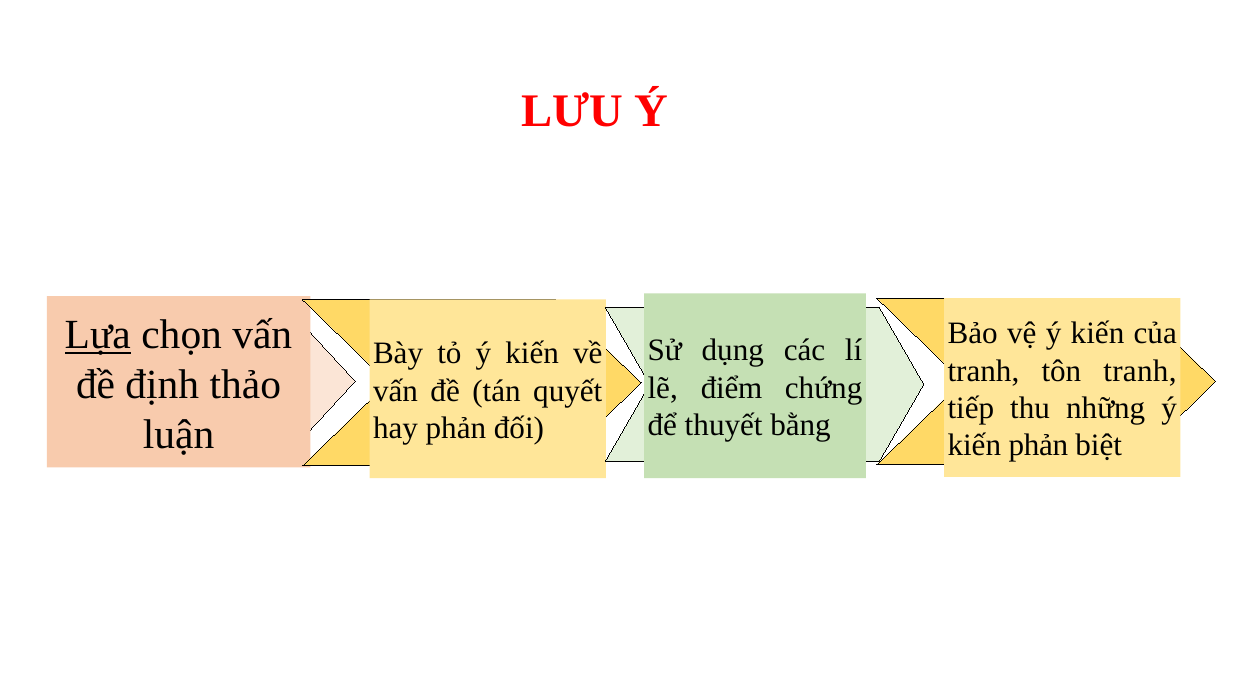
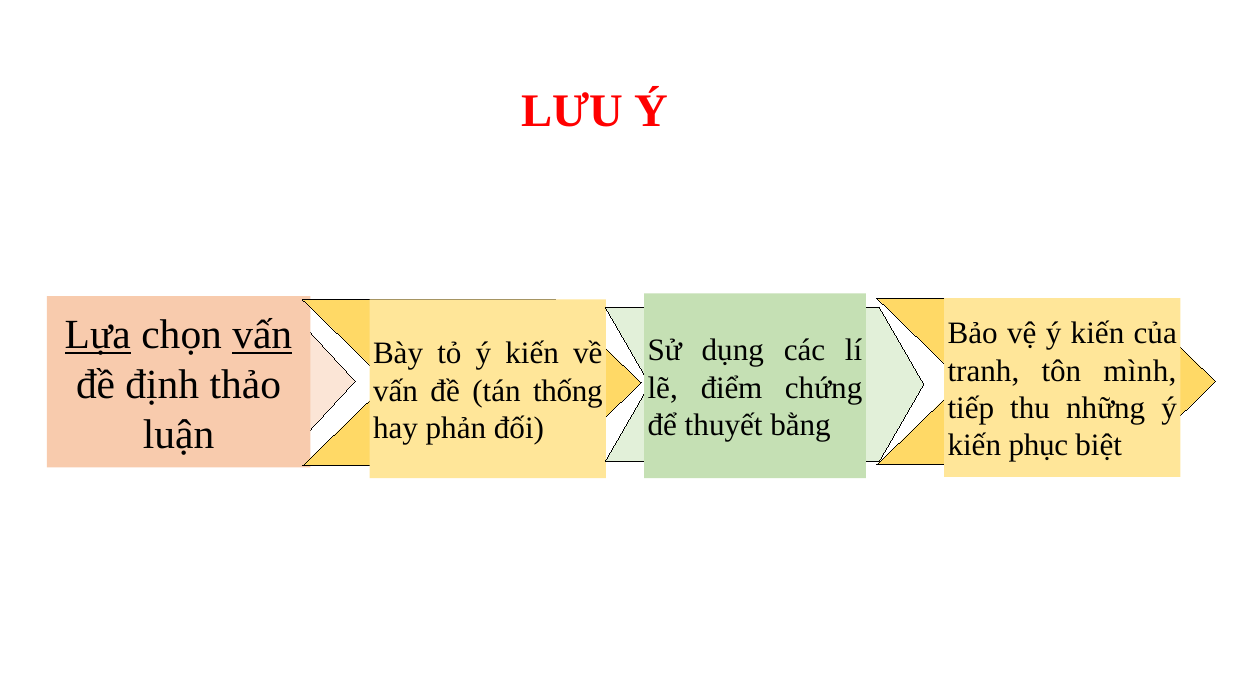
vấn at (262, 335) underline: none -> present
tôn tranh: tranh -> mình
quyết: quyết -> thống
kiến phản: phản -> phục
